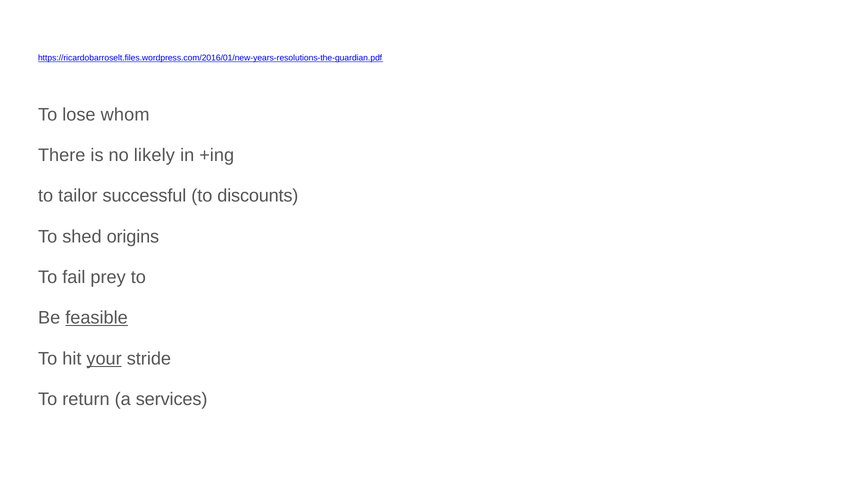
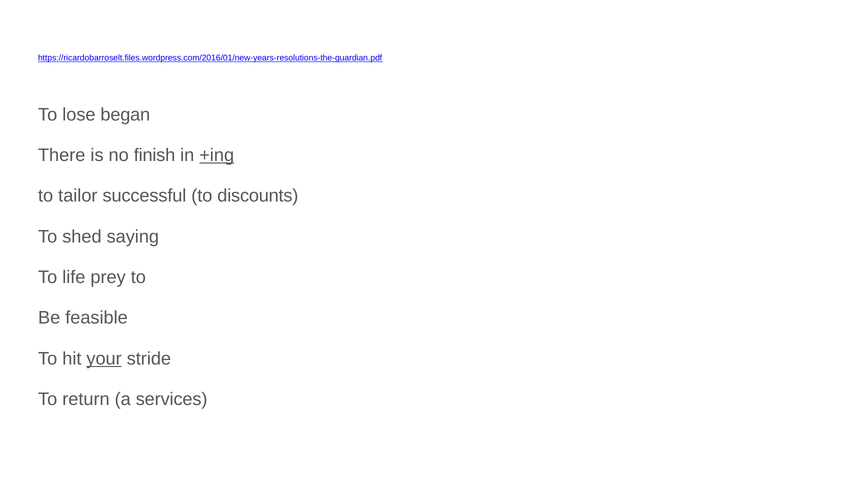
whom: whom -> began
likely: likely -> finish
+ing underline: none -> present
origins: origins -> saying
fail: fail -> life
feasible underline: present -> none
